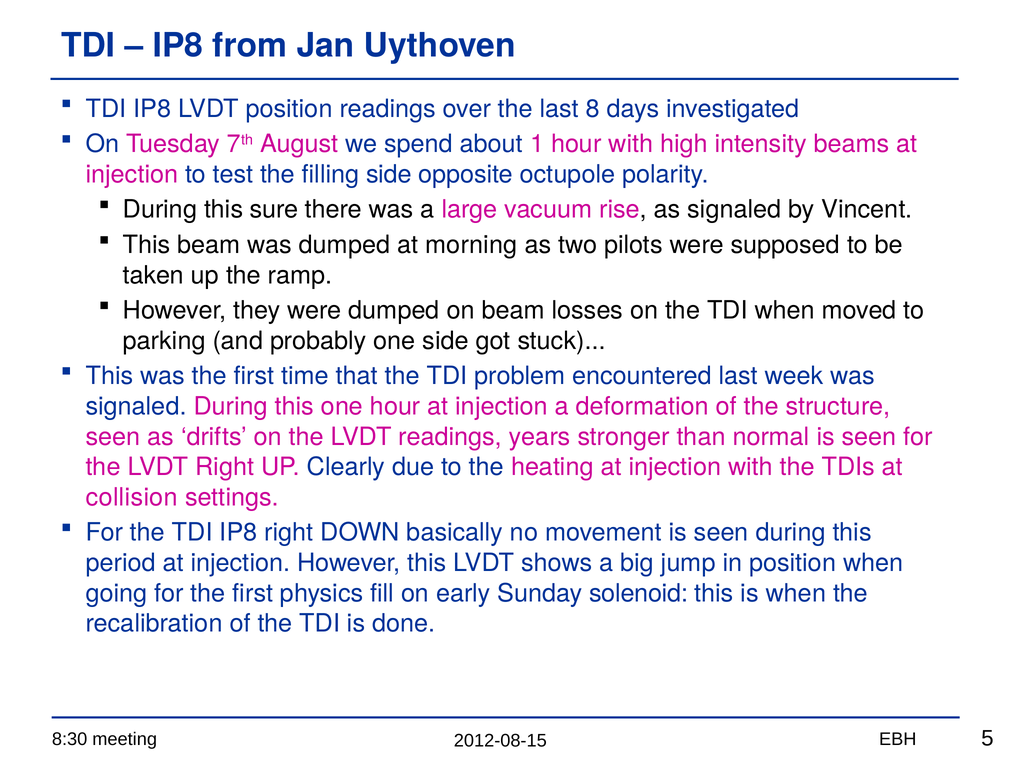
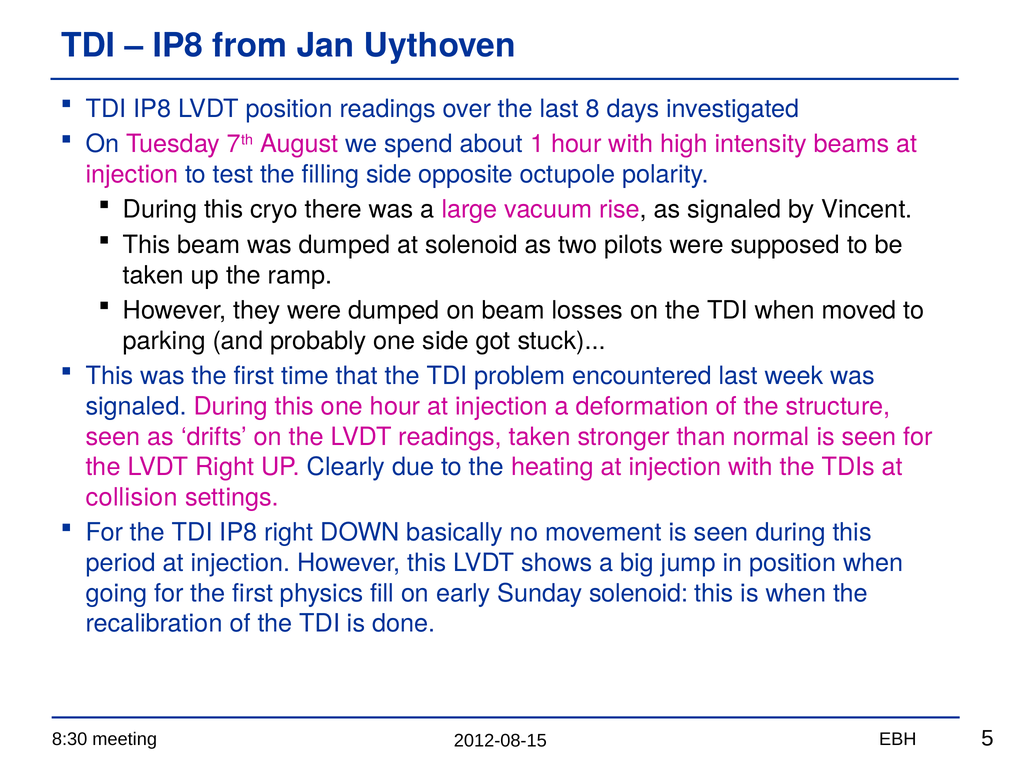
sure: sure -> cryo
at morning: morning -> solenoid
readings years: years -> taken
